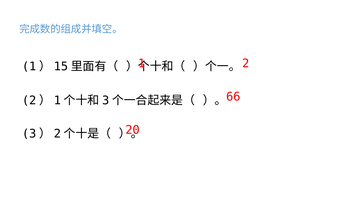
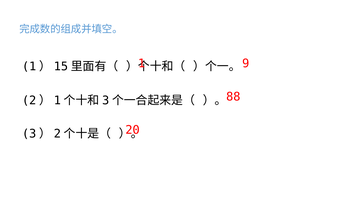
2: 2 -> 9
66: 66 -> 88
